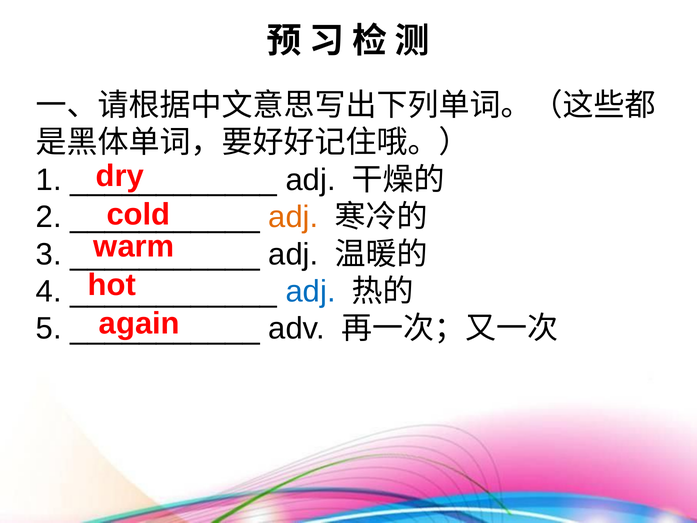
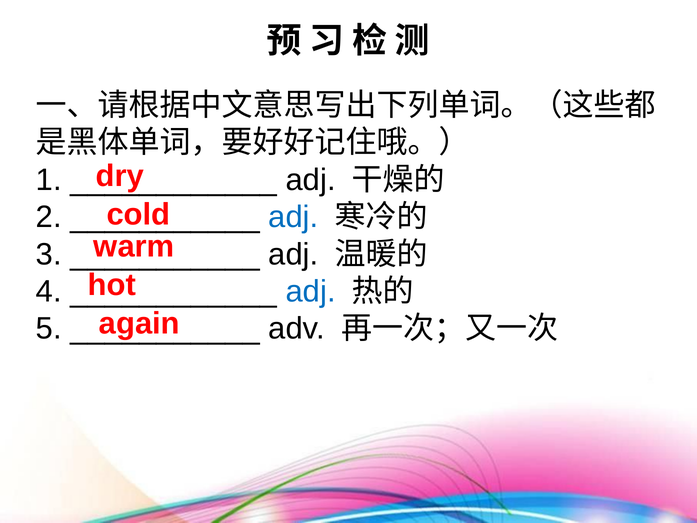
adj at (293, 217) colour: orange -> blue
